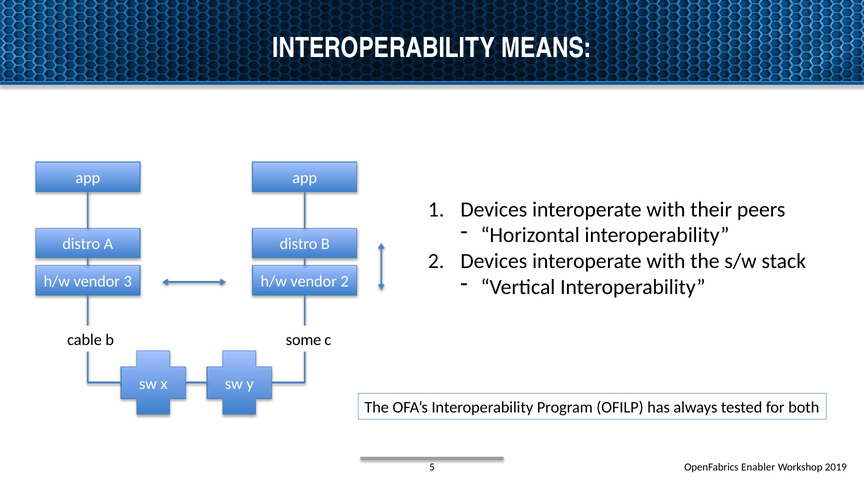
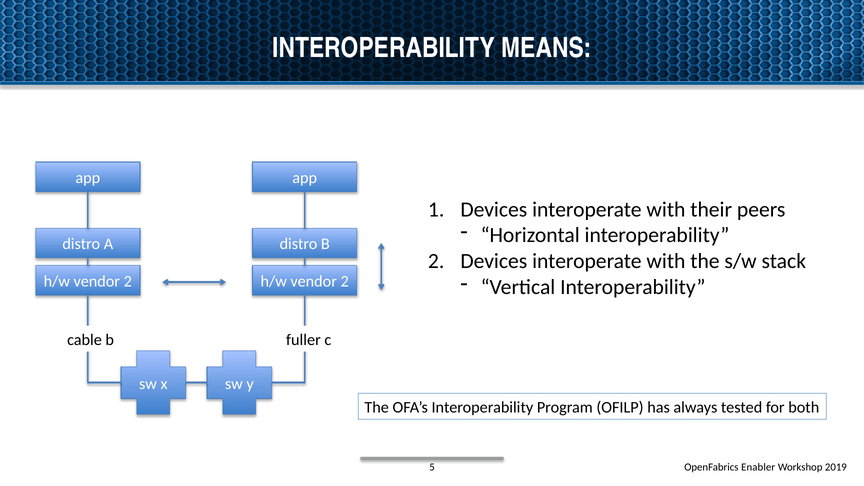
3 at (128, 281): 3 -> 2
some: some -> fuller
